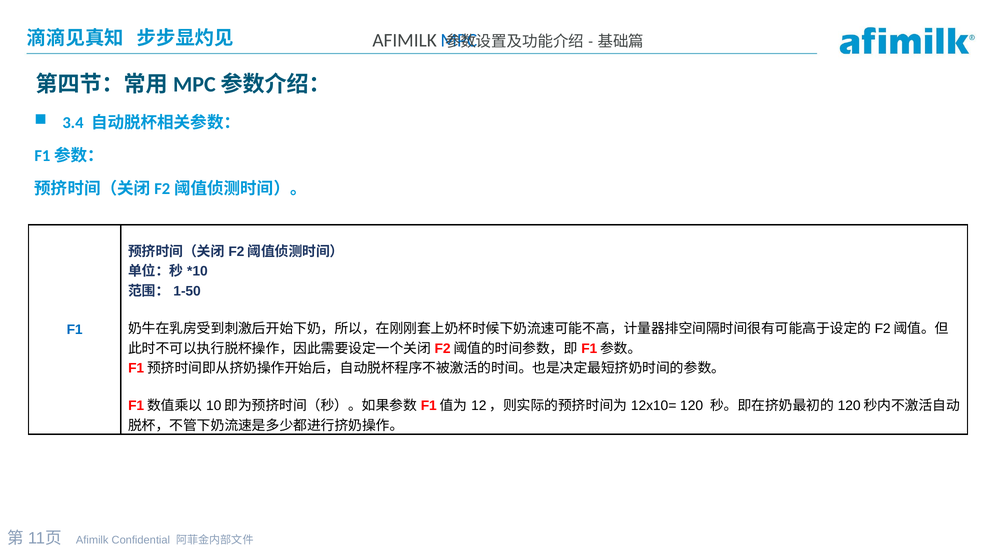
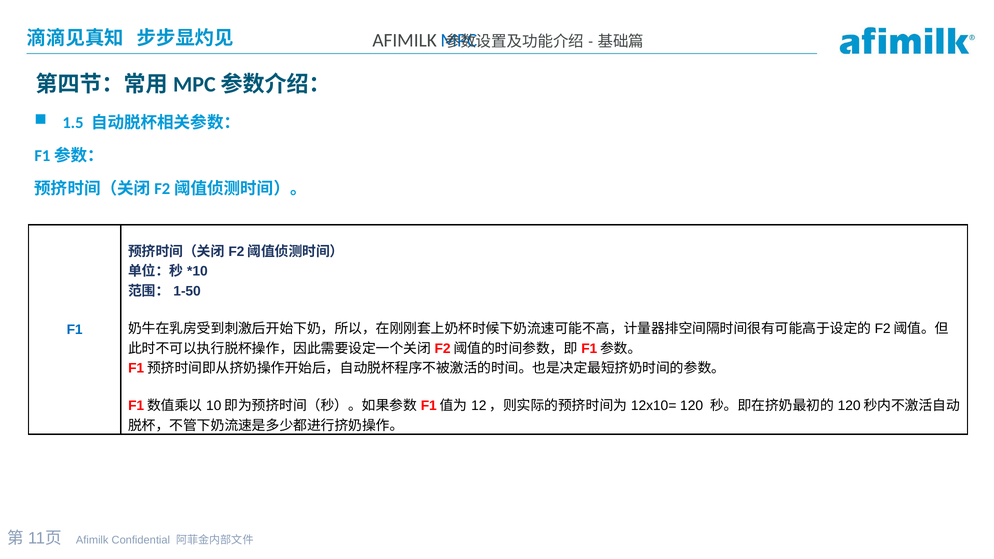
3.4: 3.4 -> 1.5
